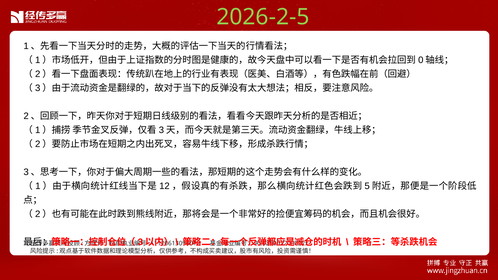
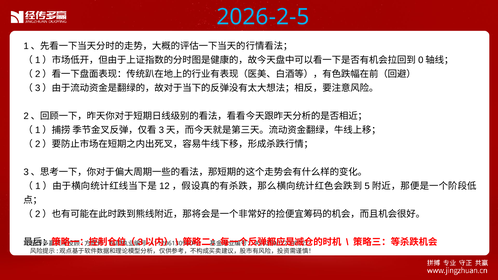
2026-2-5 colour: light green -> light blue
